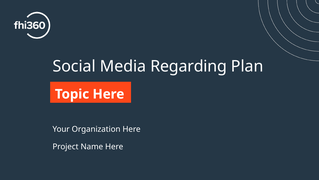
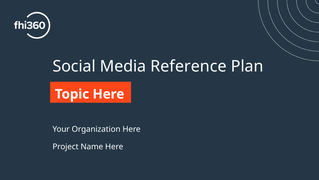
Regarding: Regarding -> Reference
